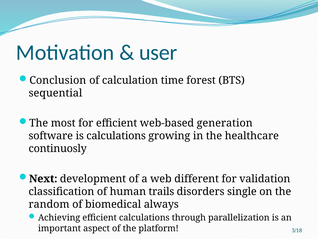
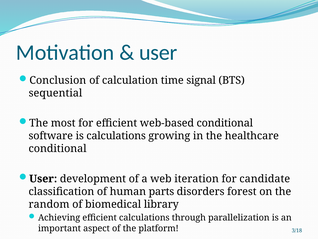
forest: forest -> signal
web-based generation: generation -> conditional
continuosly at (58, 148): continuosly -> conditional
Next at (43, 178): Next -> User
different: different -> iteration
validation: validation -> candidate
trails: trails -> parts
single: single -> forest
always: always -> library
